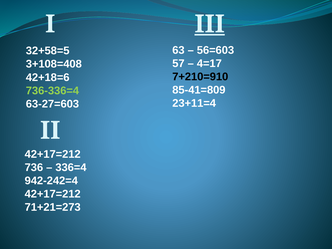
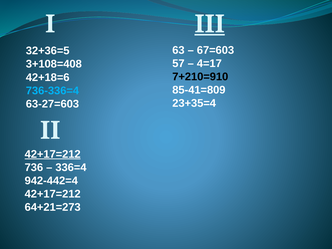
56=603: 56=603 -> 67=603
32+58=5: 32+58=5 -> 32+36=5
736-336=4 colour: light green -> light blue
23+11=4: 23+11=4 -> 23+35=4
42+17=212 at (53, 154) underline: none -> present
942-242=4: 942-242=4 -> 942-442=4
71+21=273: 71+21=273 -> 64+21=273
